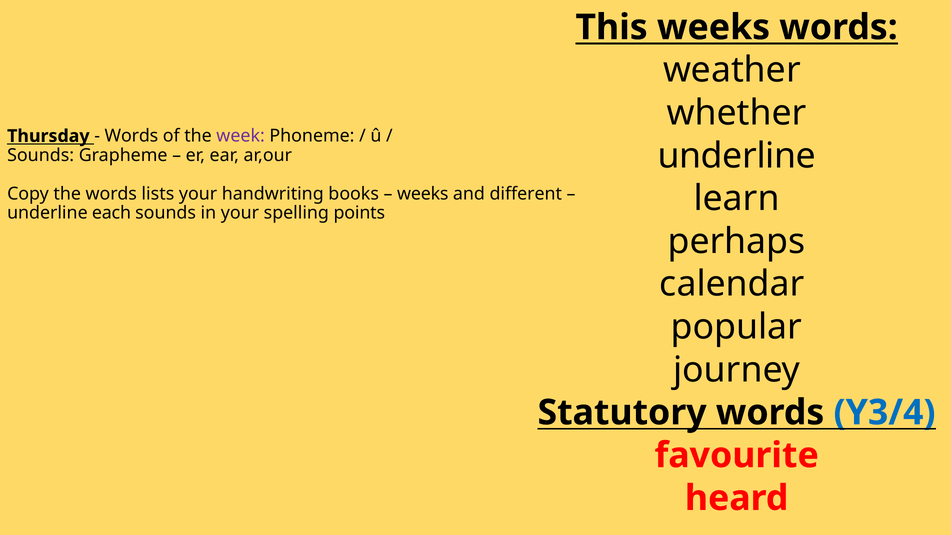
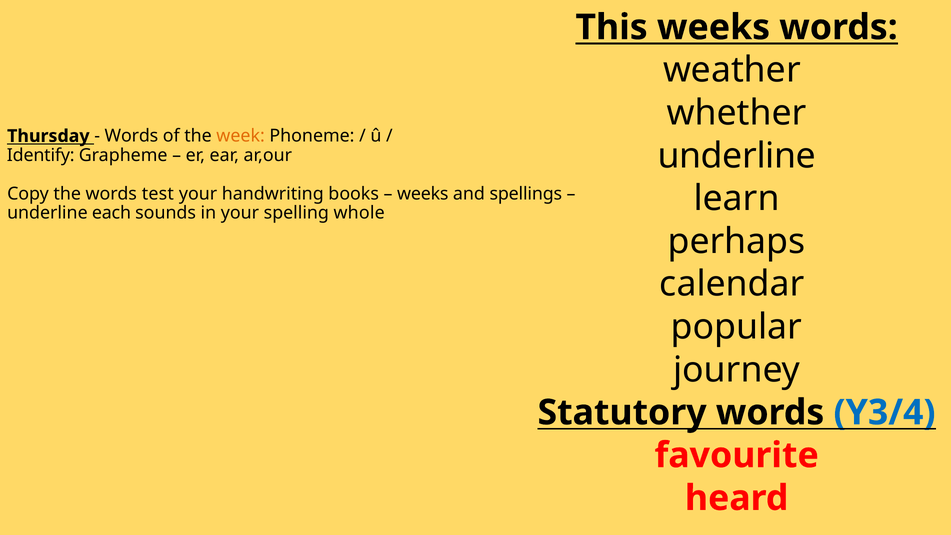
week colour: purple -> orange
Sounds at (41, 155): Sounds -> Identify
lists: lists -> test
different: different -> spellings
points: points -> whole
